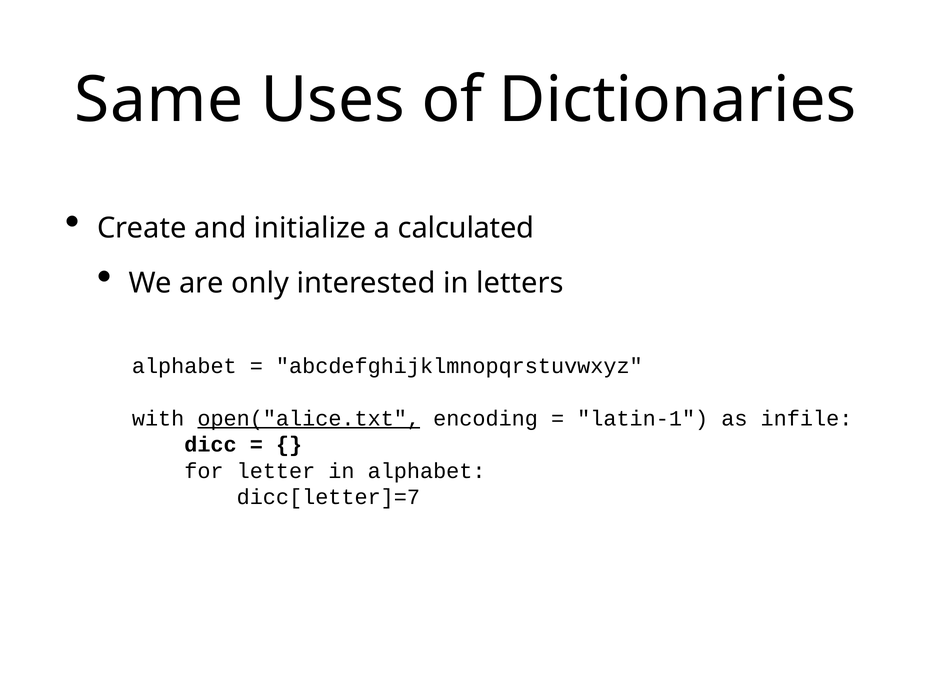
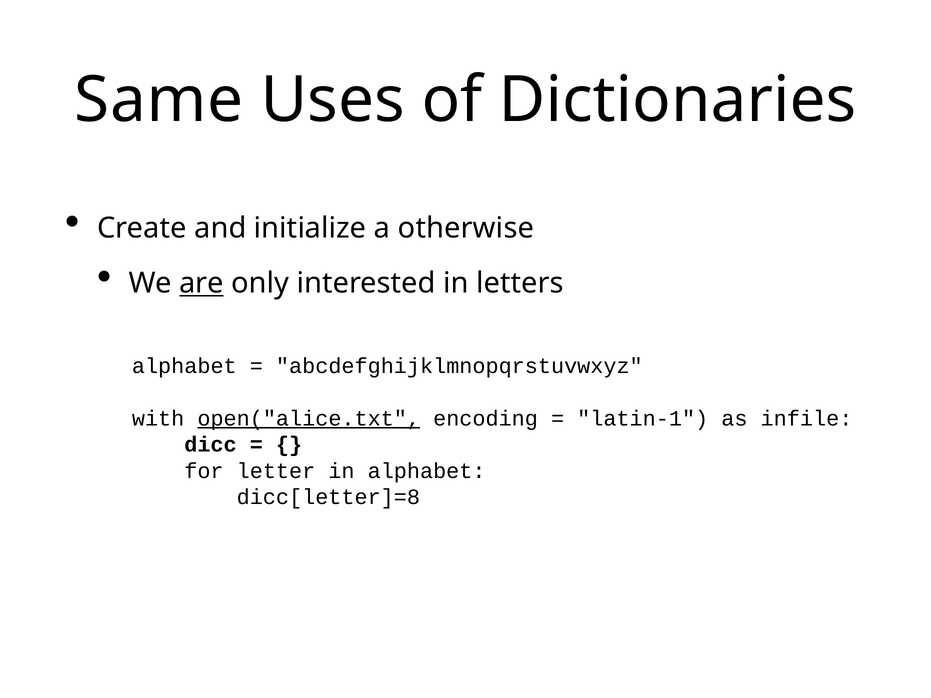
calculated: calculated -> otherwise
are underline: none -> present
dicc[letter]=7: dicc[letter]=7 -> dicc[letter]=8
